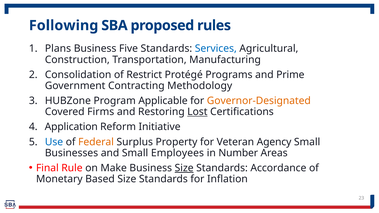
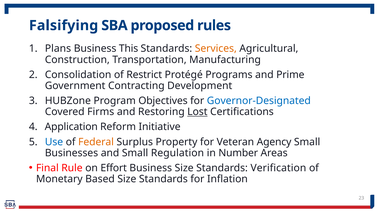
Following: Following -> Falsifying
Five: Five -> This
Services colour: blue -> orange
Methodology: Methodology -> Development
Applicable: Applicable -> Objectives
Governor-Designated colour: orange -> blue
Employees: Employees -> Regulation
Make: Make -> Effort
Size at (184, 168) underline: present -> none
Accordance: Accordance -> Verification
